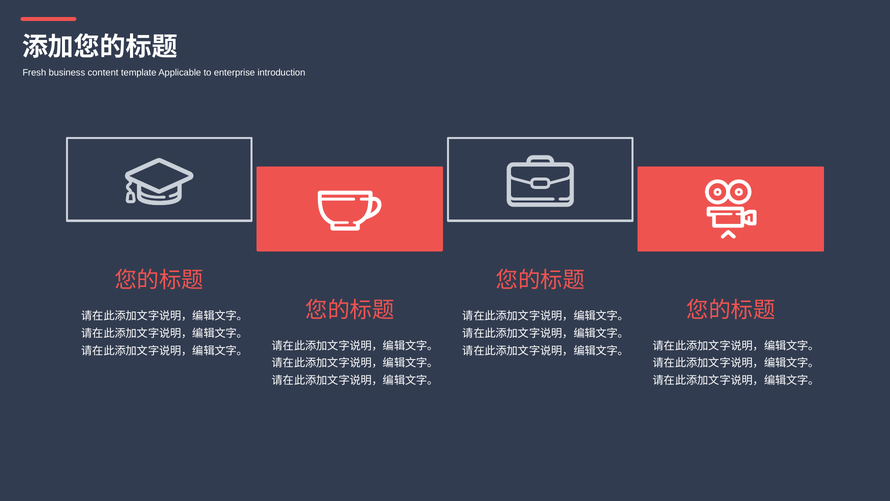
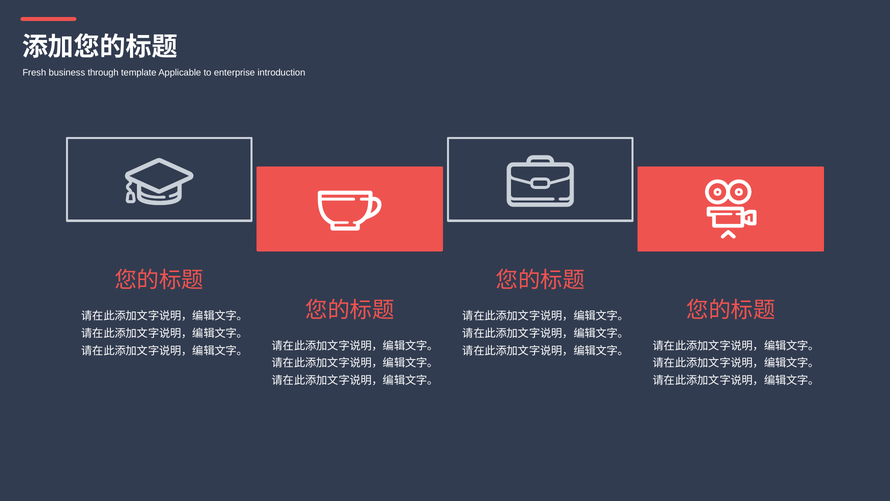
content: content -> through
